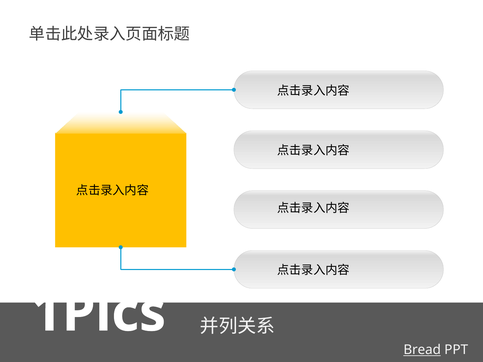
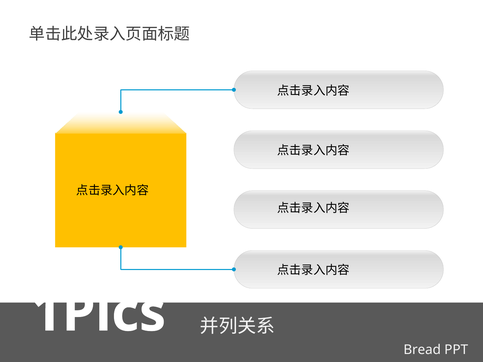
Bread underline: present -> none
